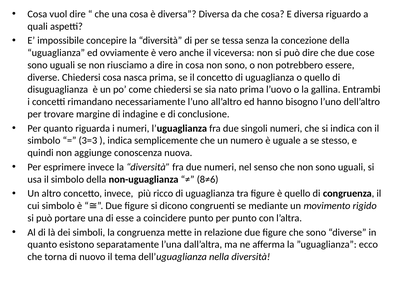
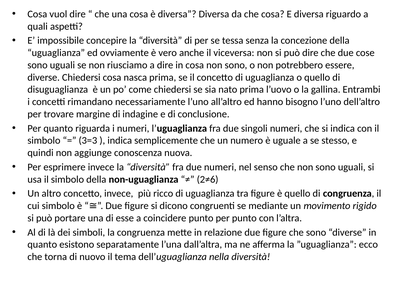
8≠6: 8≠6 -> 2≠6
